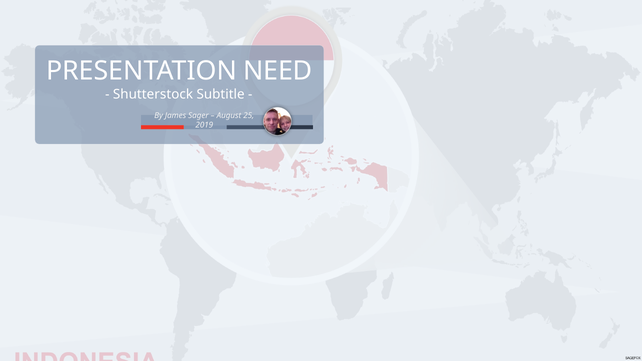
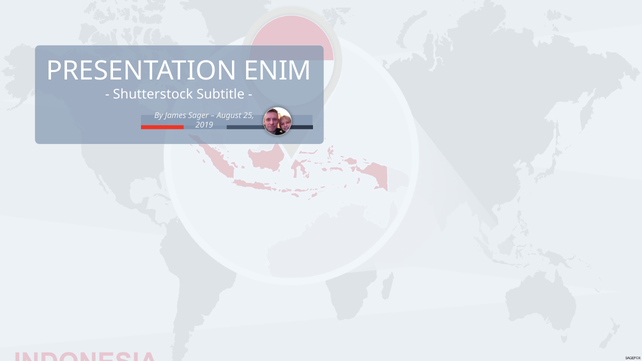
NEED: NEED -> ENIM
